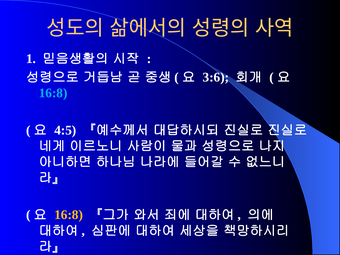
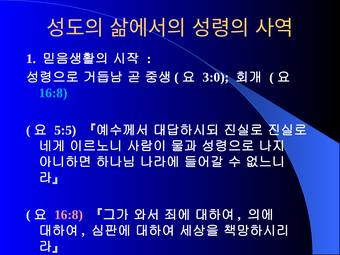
3:6: 3:6 -> 3:0
4:5: 4:5 -> 5:5
16:8 at (69, 215) colour: yellow -> pink
